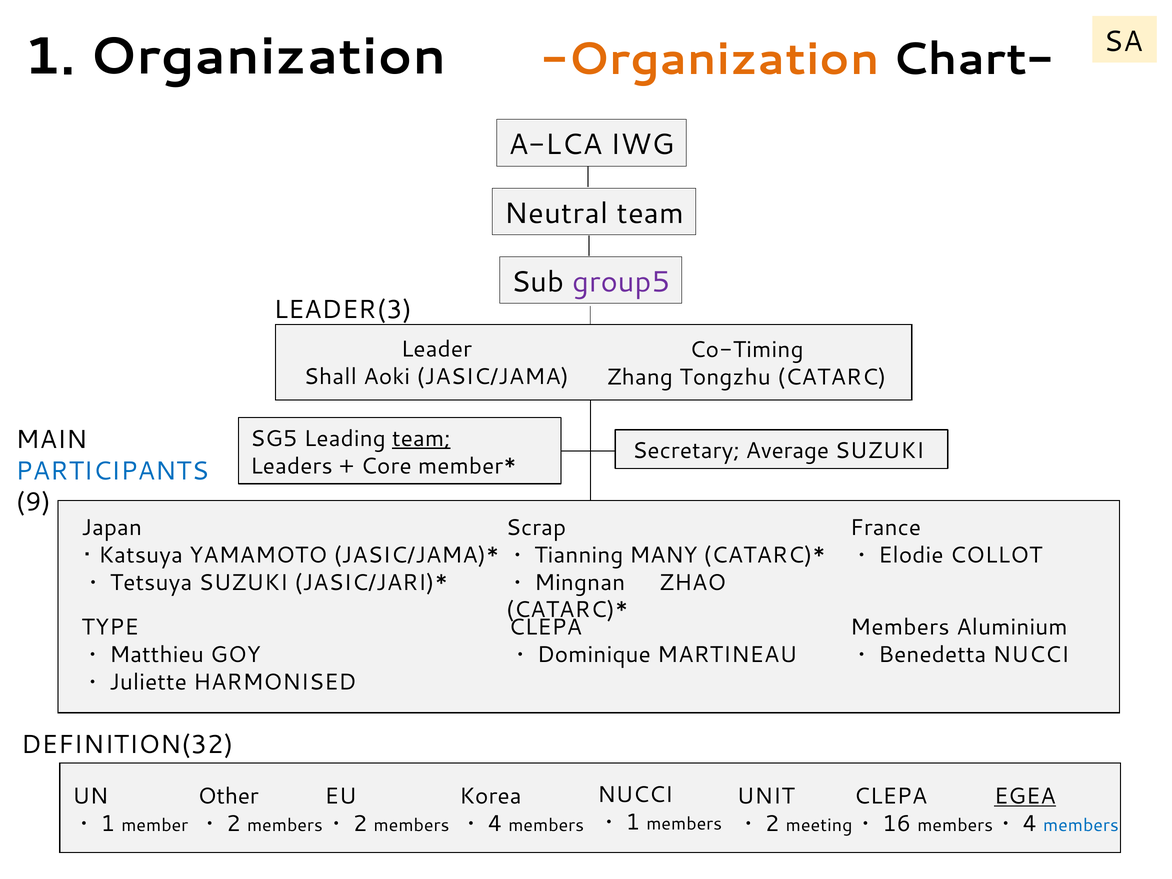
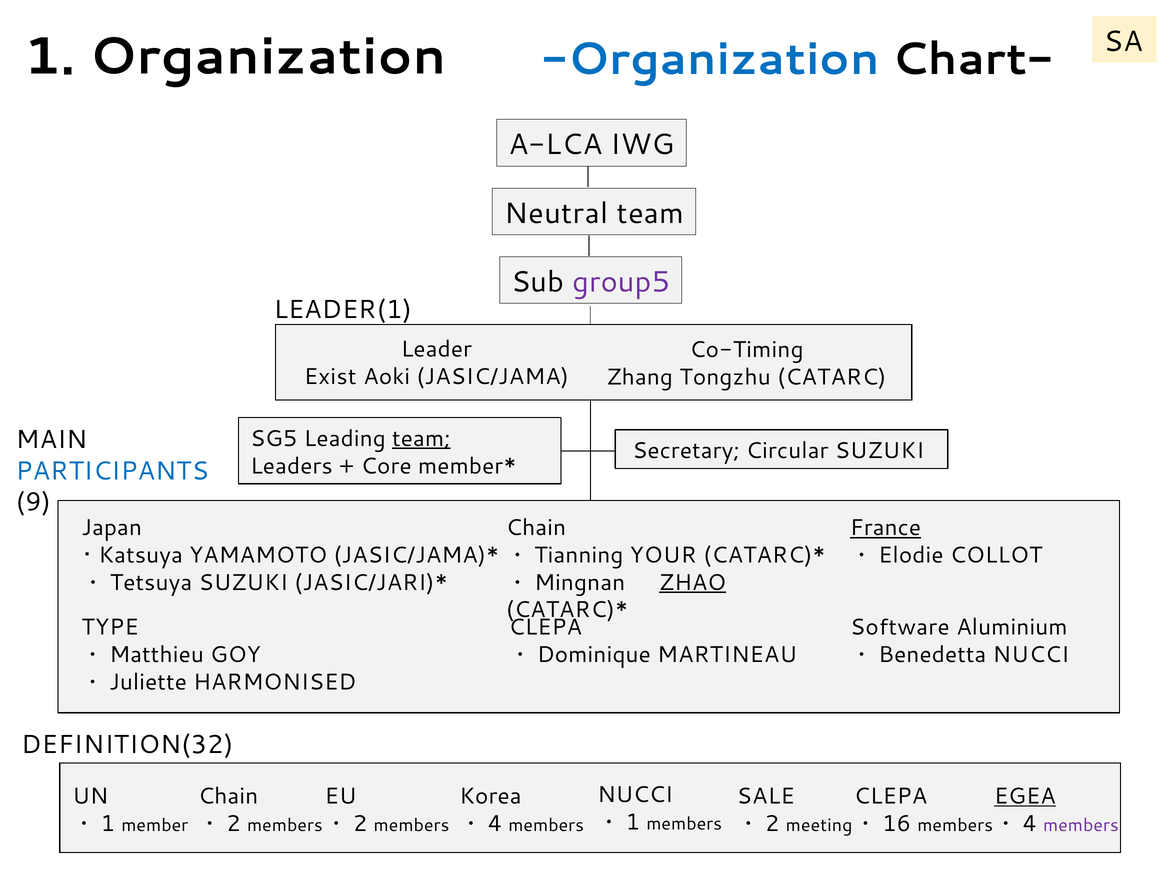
Organization at (710, 59) colour: orange -> blue
LEADER(3: LEADER(3 -> LEADER(1
Shall: Shall -> Exist
Average: Average -> Circular
Scrap at (536, 528): Scrap -> Chain
France underline: none -> present
MANY: MANY -> YOUR
ZHAO underline: none -> present
Members at (900, 627): Members -> Software
Other at (228, 796): Other -> Chain
UNIT: UNIT -> SALE
members at (1081, 825) colour: blue -> purple
